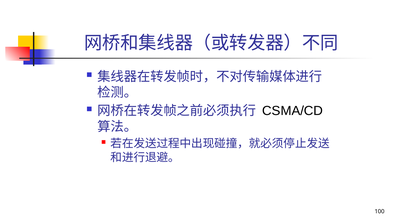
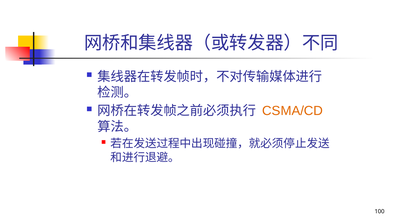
CSMA/CD colour: black -> orange
